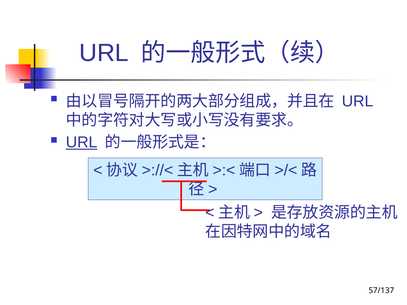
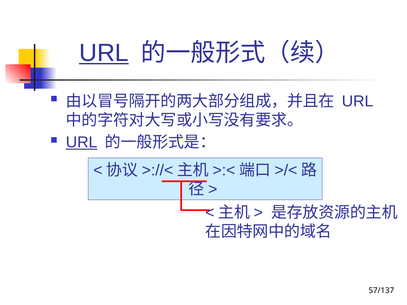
URL at (104, 53) underline: none -> present
